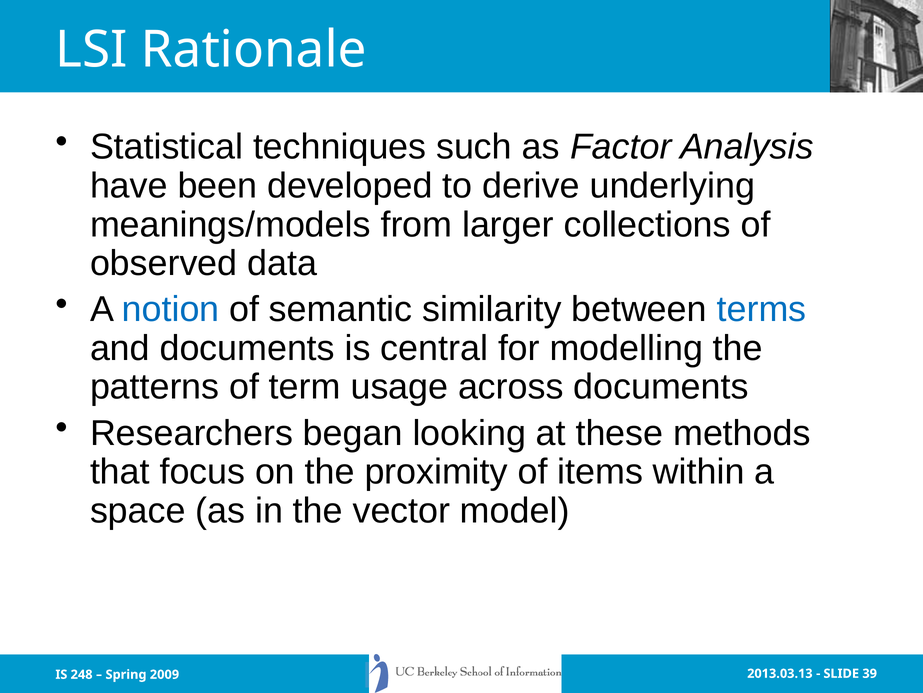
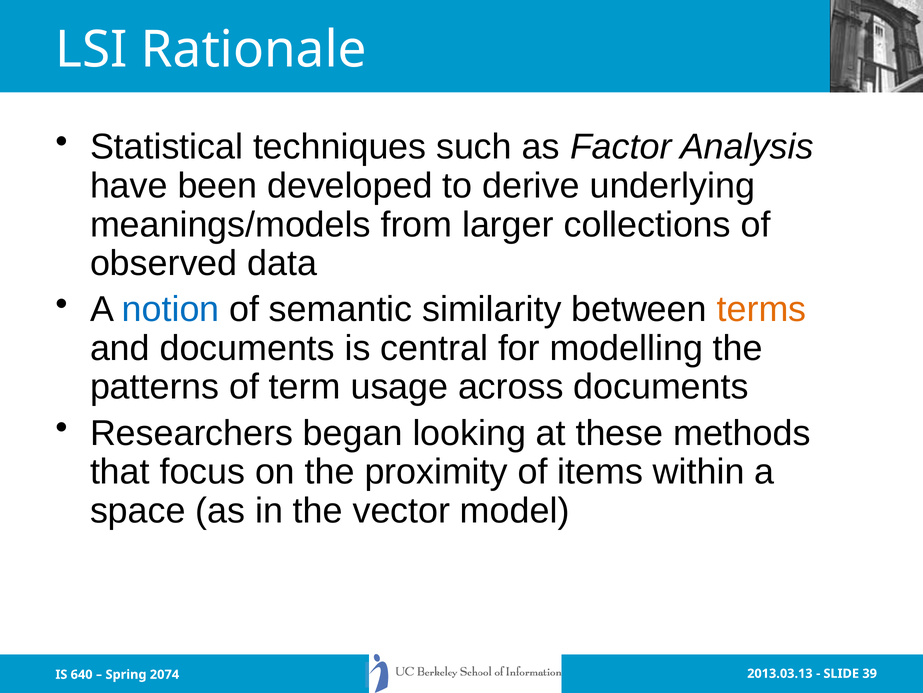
terms colour: blue -> orange
248: 248 -> 640
2009: 2009 -> 2074
